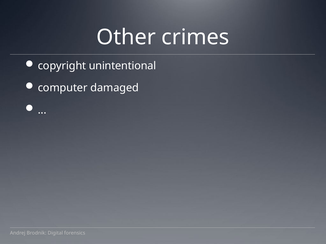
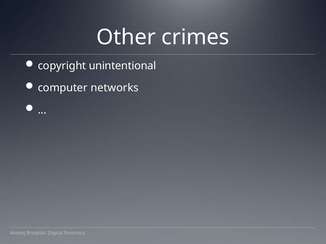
damaged: damaged -> networks
